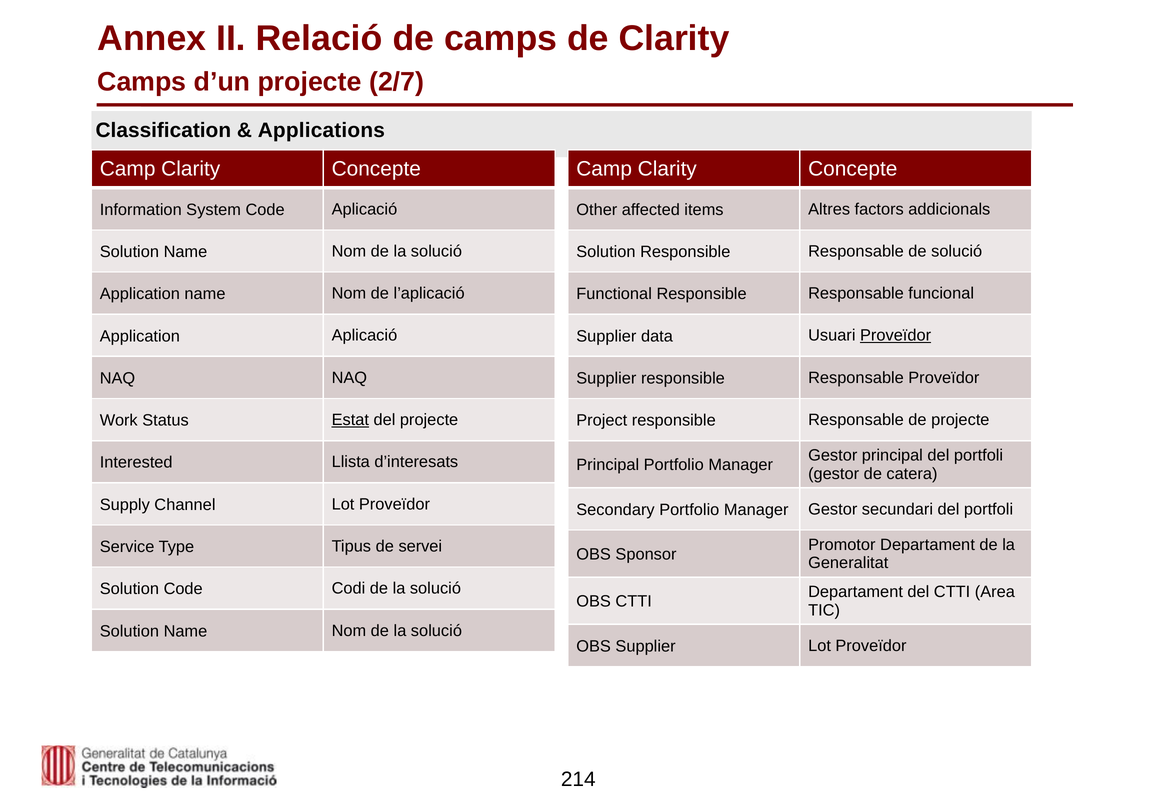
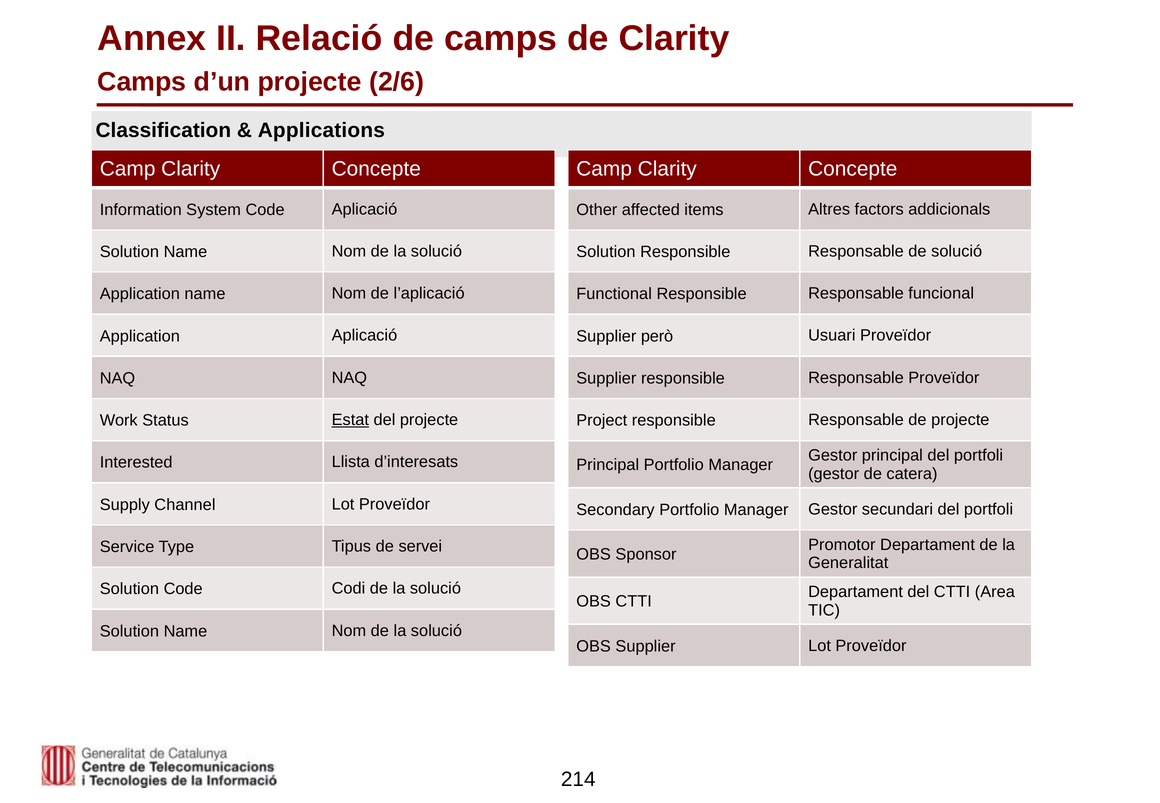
2/7: 2/7 -> 2/6
data: data -> però
Proveïdor at (896, 336) underline: present -> none
